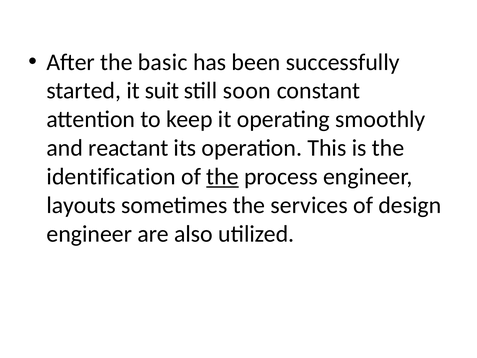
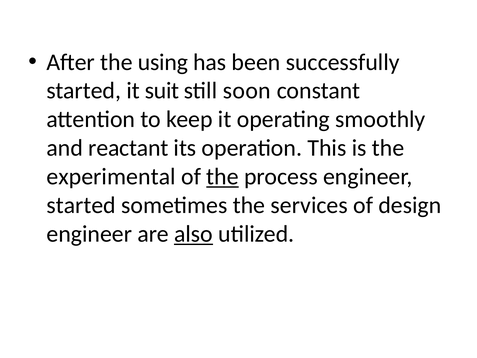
basic: basic -> using
identification: identification -> experimental
layouts at (81, 205): layouts -> started
also underline: none -> present
